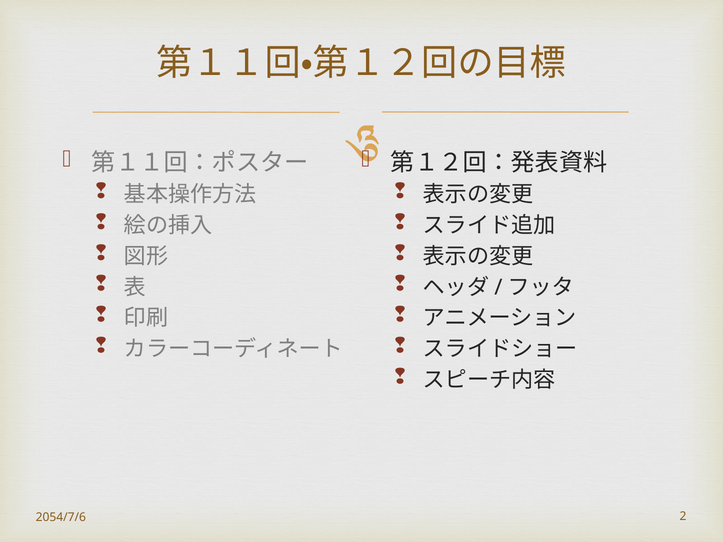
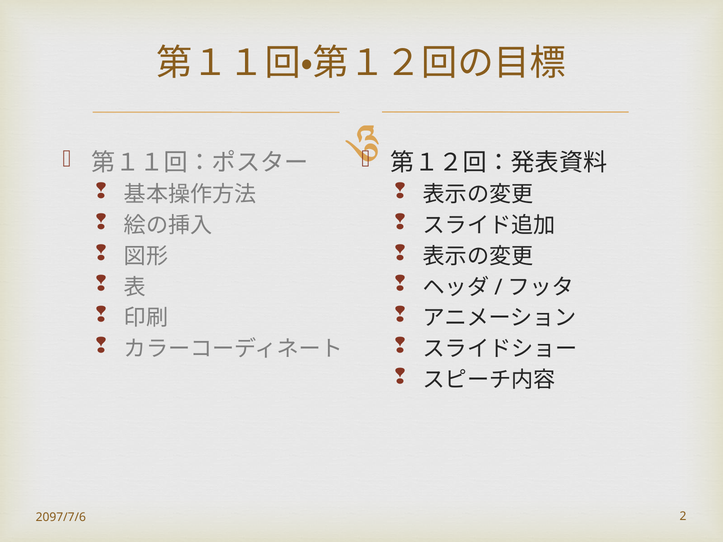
2054/7/6: 2054/7/6 -> 2097/7/6
